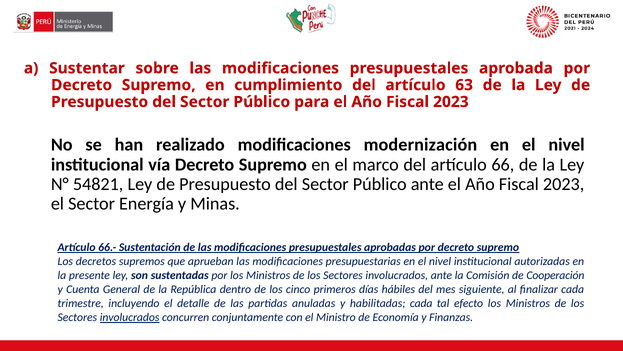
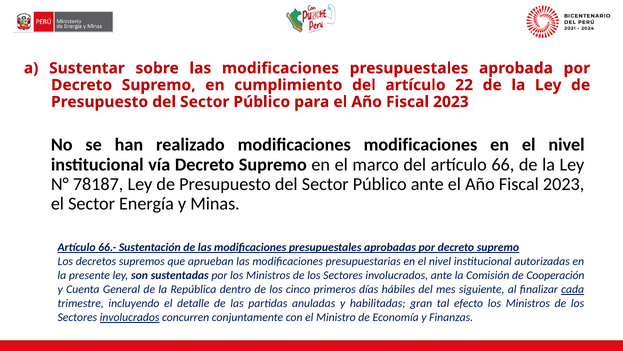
63: 63 -> 22
modificaciones modernización: modernización -> modificaciones
54821: 54821 -> 78187
cada at (573, 289) underline: none -> present
habilitadas cada: cada -> gran
